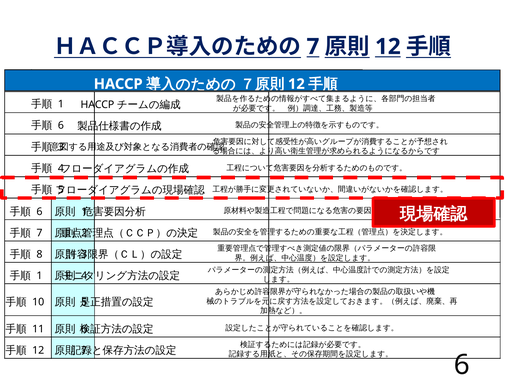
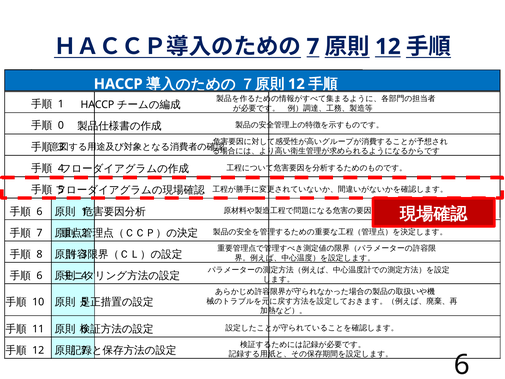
6 at (61, 125): 6 -> 0
1 at (39, 276): 1 -> 6
